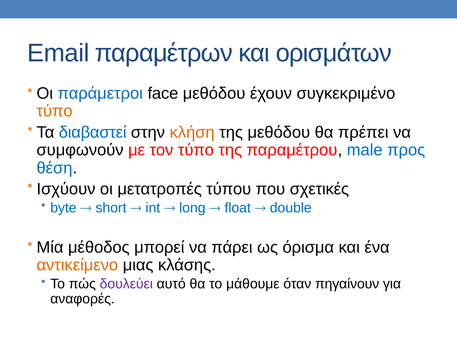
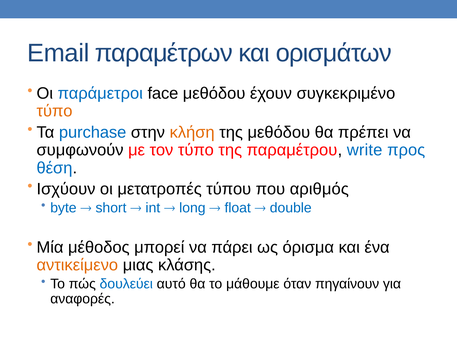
διαβαστεί: διαβαστεί -> purchase
male: male -> write
σχετικές: σχετικές -> αριθμός
δουλεύει colour: purple -> blue
